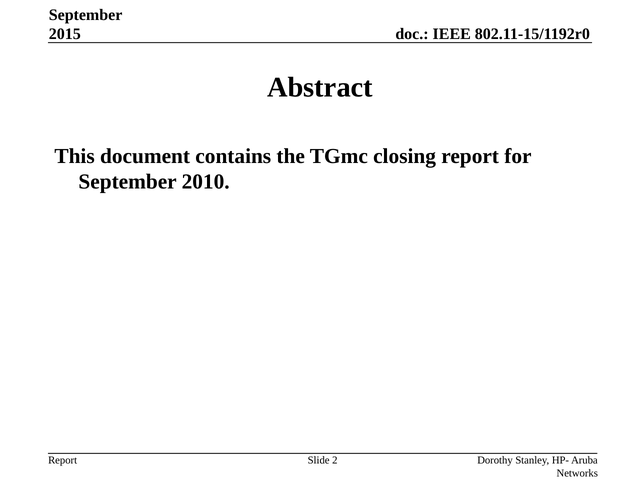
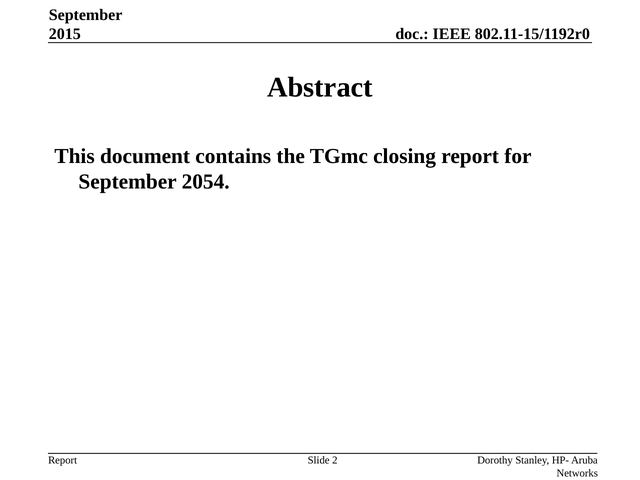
2010: 2010 -> 2054
